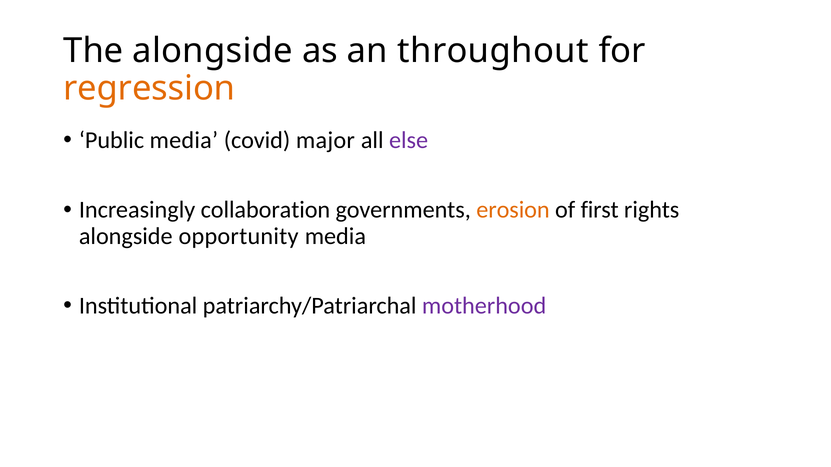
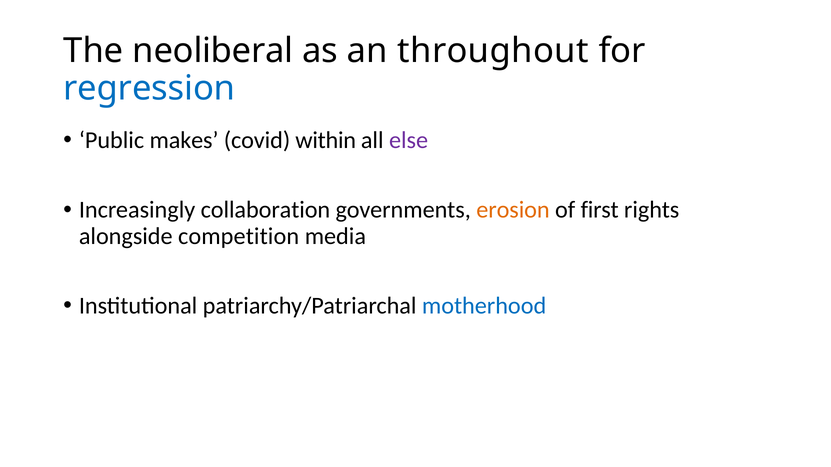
The alongside: alongside -> neoliberal
regression colour: orange -> blue
Public media: media -> makes
major: major -> within
opportunity: opportunity -> competition
motherhood colour: purple -> blue
